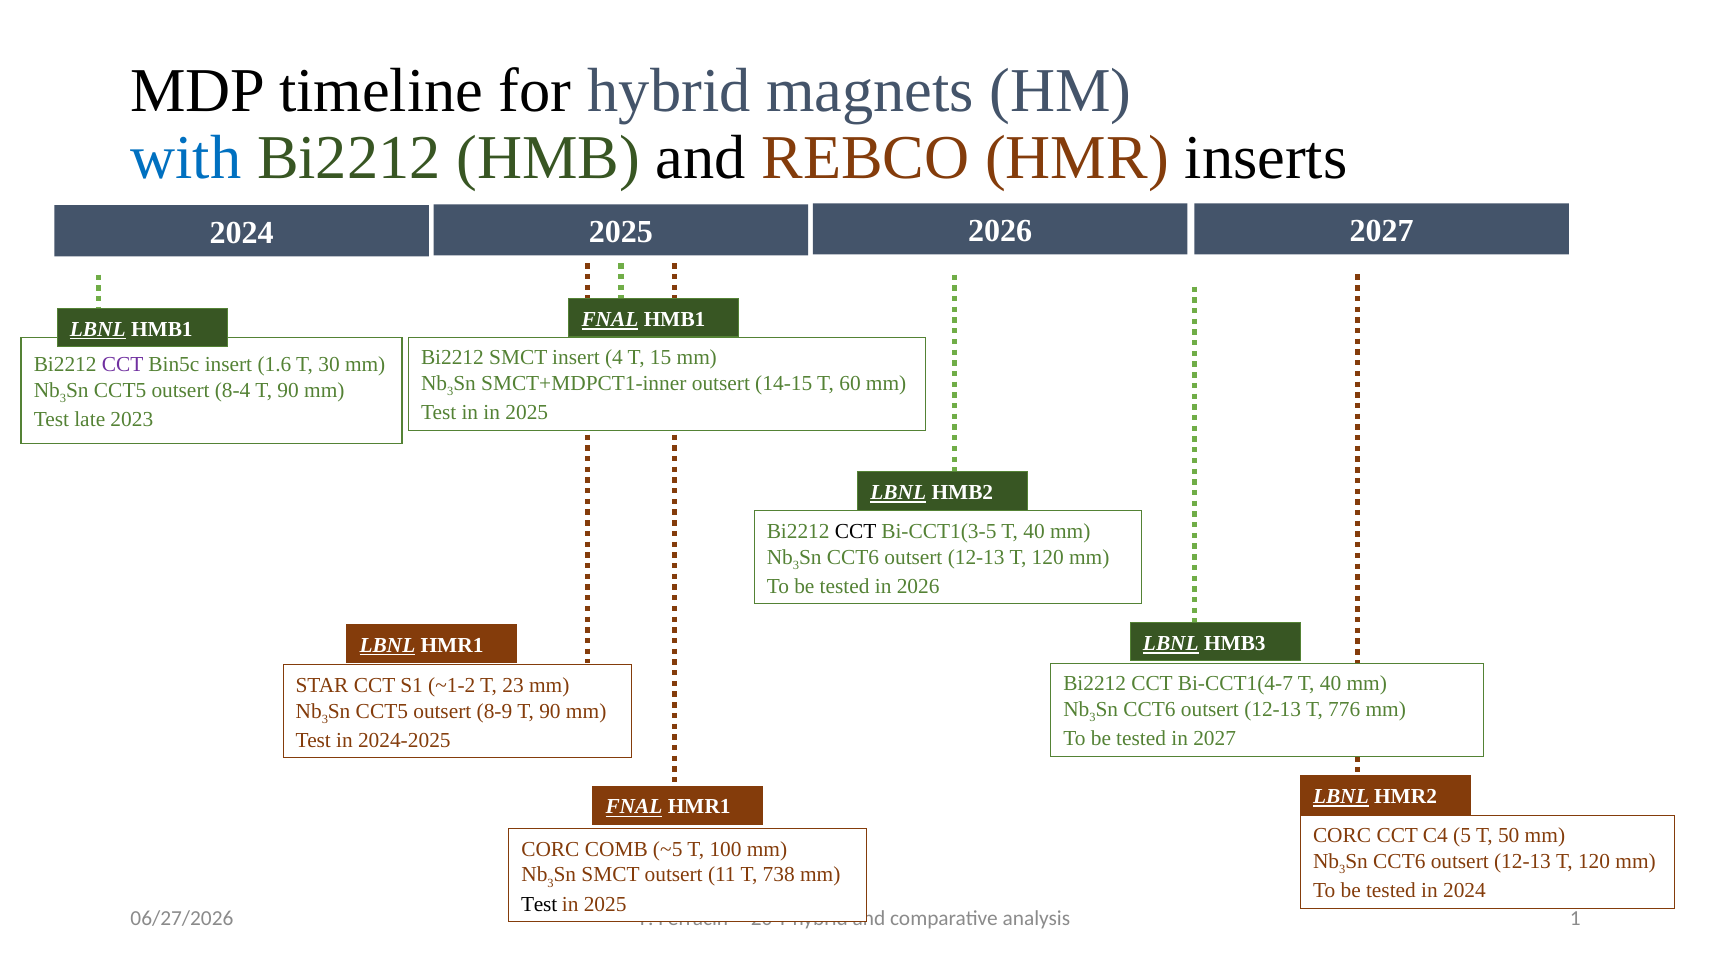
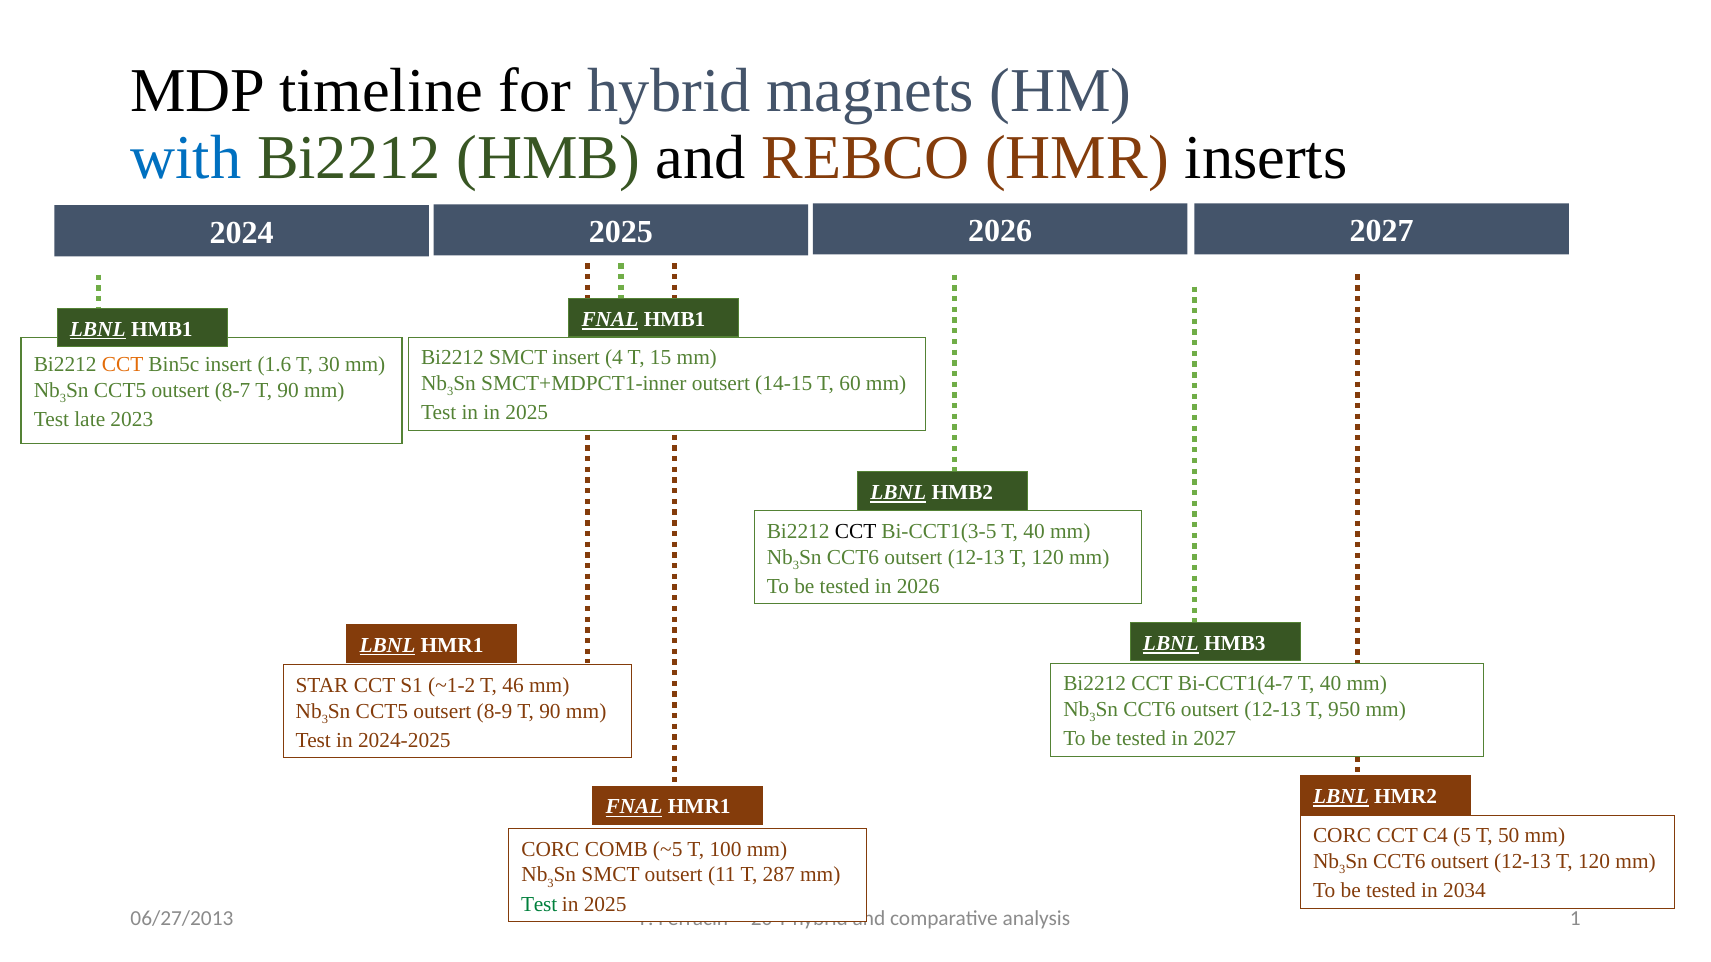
CCT at (123, 365) colour: purple -> orange
8-4: 8-4 -> 8-7
23: 23 -> 46
776: 776 -> 950
738: 738 -> 287
in 2024: 2024 -> 2034
Test at (539, 904) colour: black -> green
06/27/2026: 06/27/2026 -> 06/27/2013
